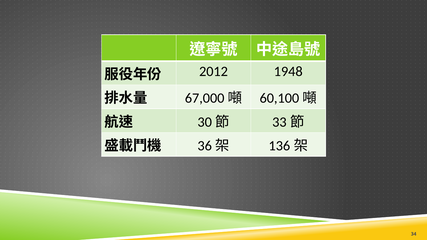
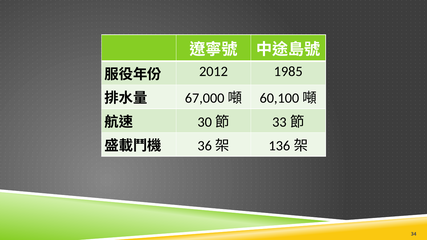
1948: 1948 -> 1985
